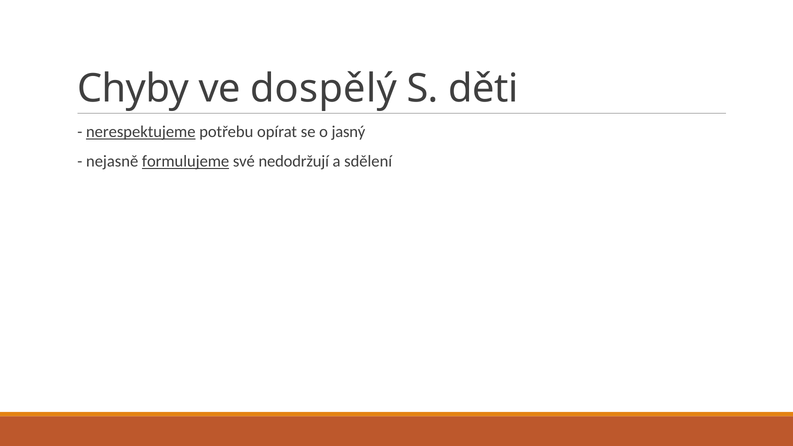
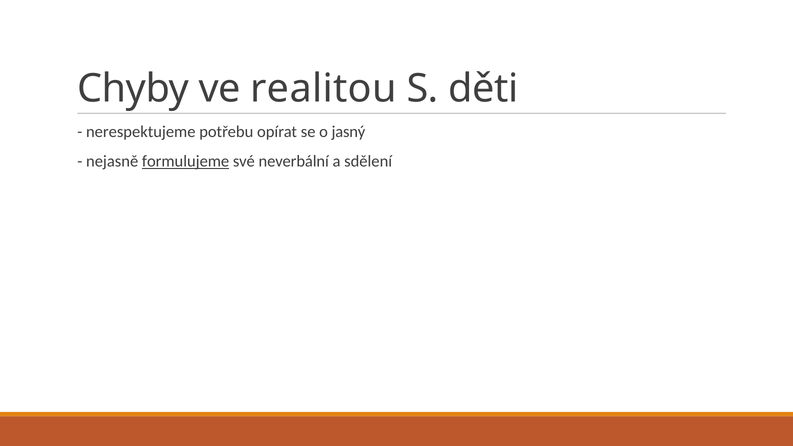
dospělý: dospělý -> realitou
nerespektujeme underline: present -> none
nedodržují: nedodržují -> neverbální
